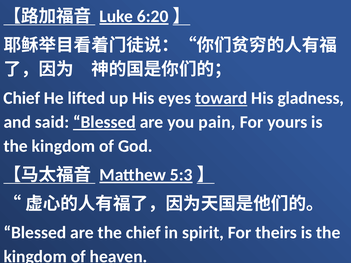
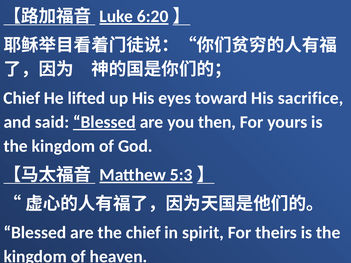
toward underline: present -> none
gladness: gladness -> sacrifice
pain: pain -> then
